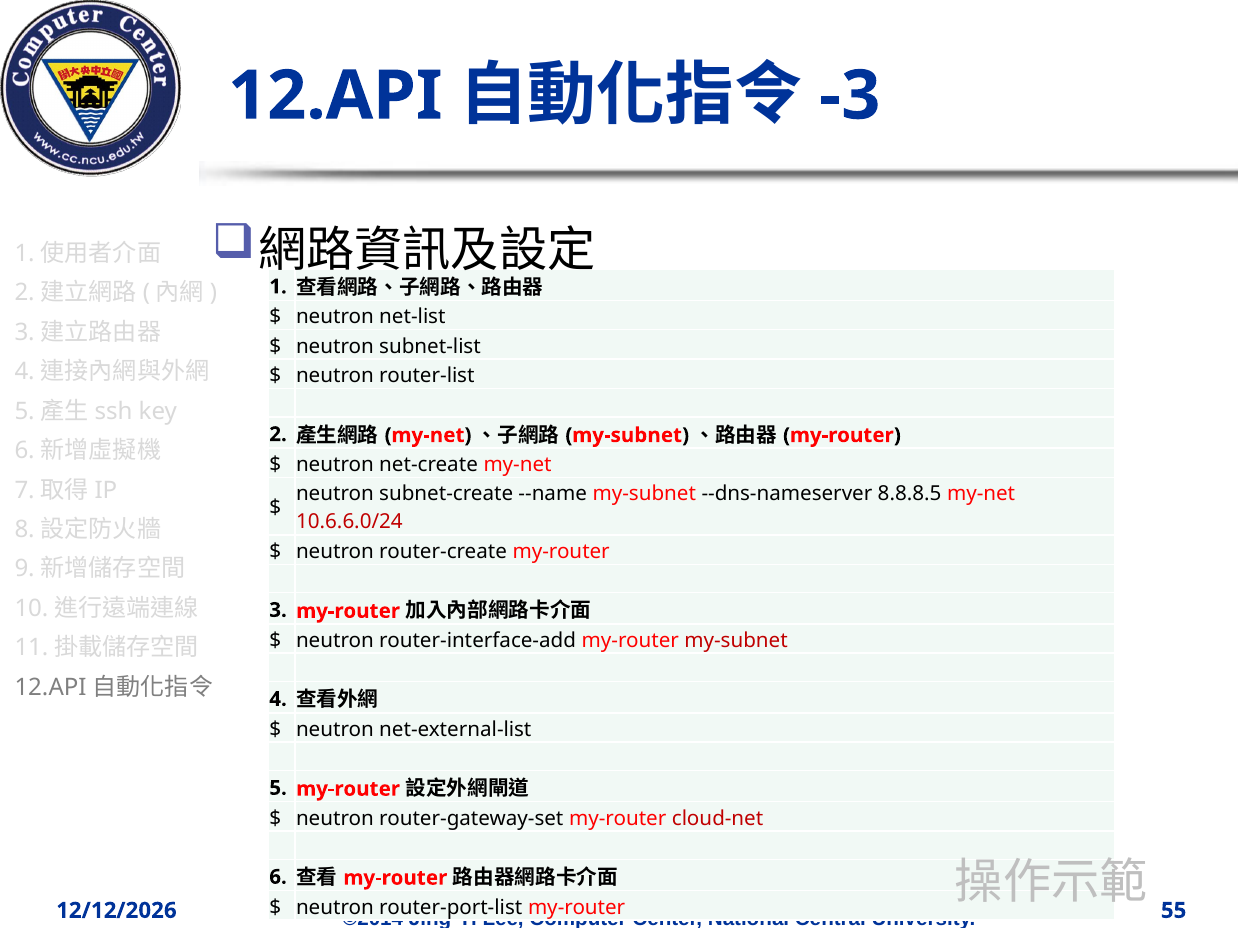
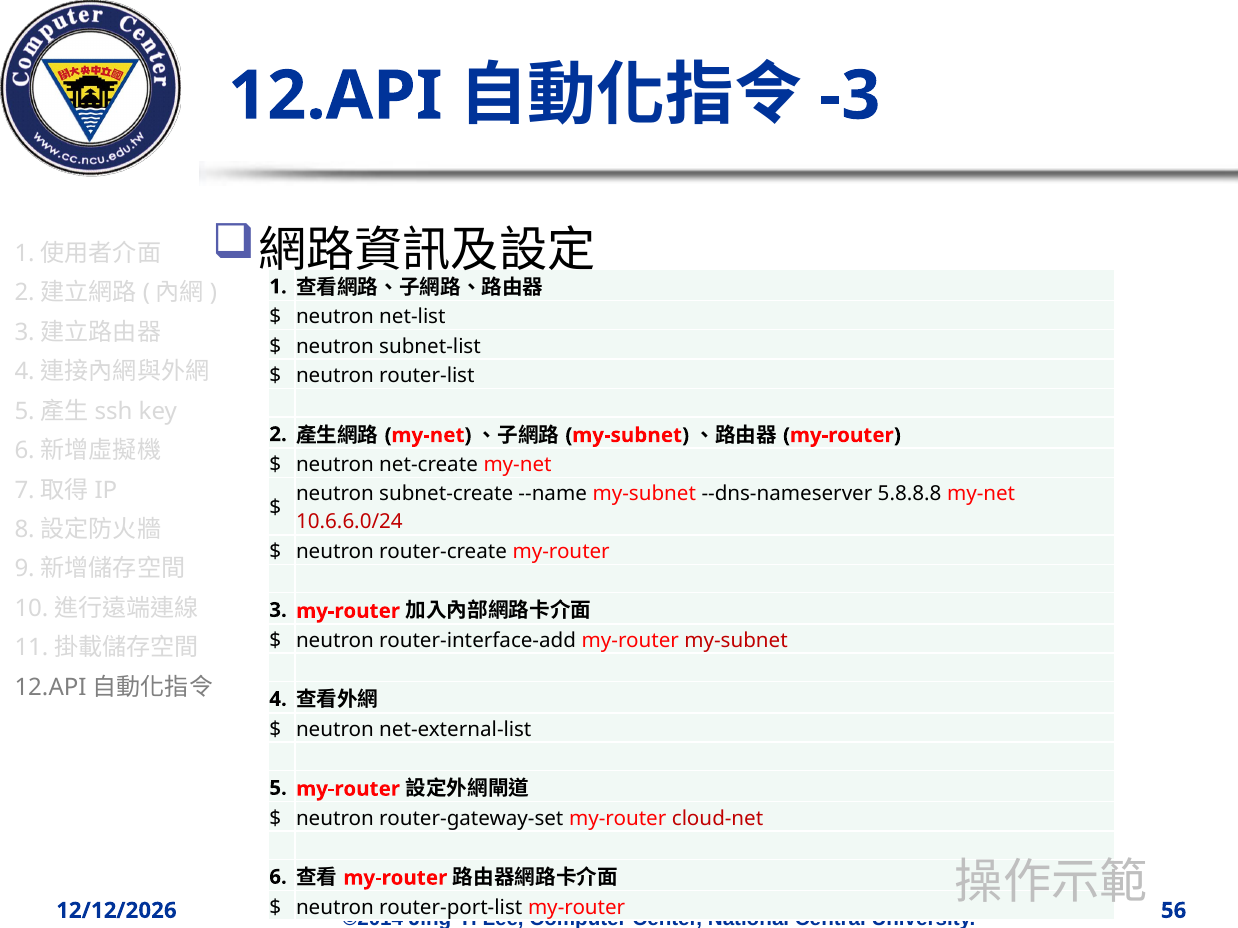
8.8.8.5: 8.8.8.5 -> 5.8.8.8
55: 55 -> 56
